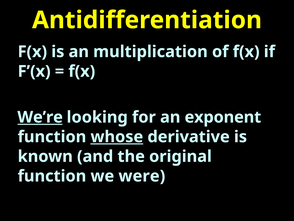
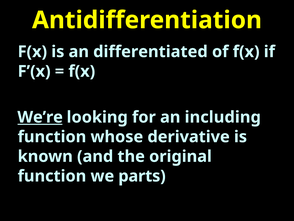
multiplication: multiplication -> differentiated
exponent: exponent -> including
whose underline: present -> none
were: were -> parts
